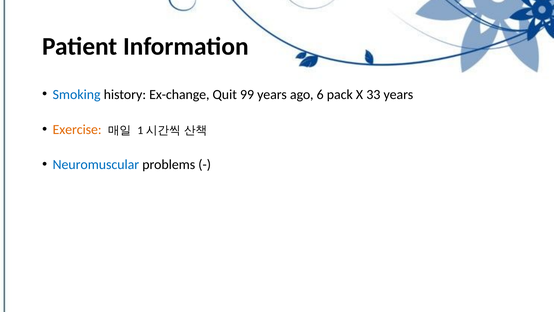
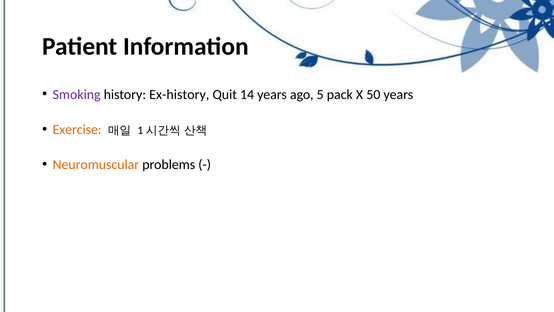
Smoking colour: blue -> purple
Ex-change: Ex-change -> Ex-history
99: 99 -> 14
6: 6 -> 5
33: 33 -> 50
Neuromuscular colour: blue -> orange
